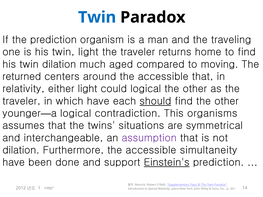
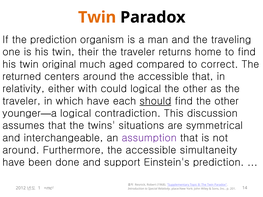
Twin at (97, 17) colour: blue -> orange
twin light: light -> their
twin dilation: dilation -> original
moving: moving -> correct
either light: light -> with
organisms: organisms -> discussion
dilation at (21, 150): dilation -> around
Einstein's underline: present -> none
